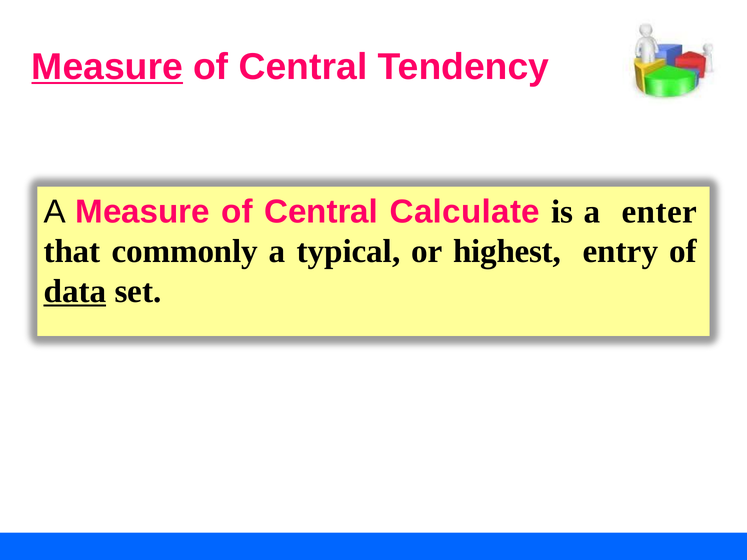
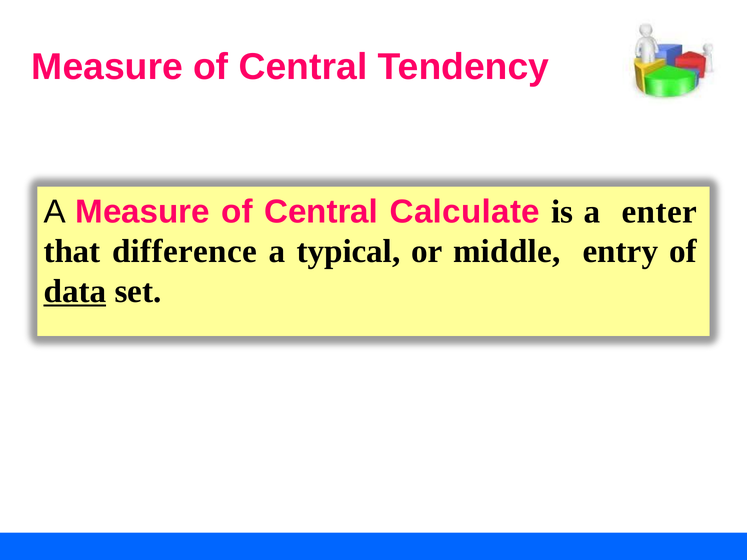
Measure at (107, 67) underline: present -> none
commonly: commonly -> difference
highest: highest -> middle
